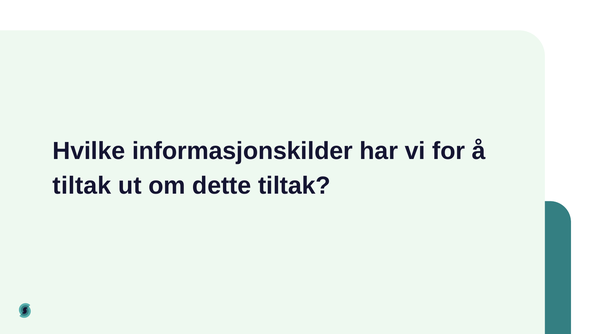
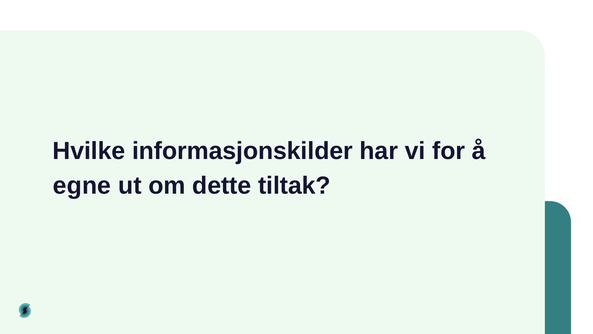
tiltak at (82, 185): tiltak -> egne
